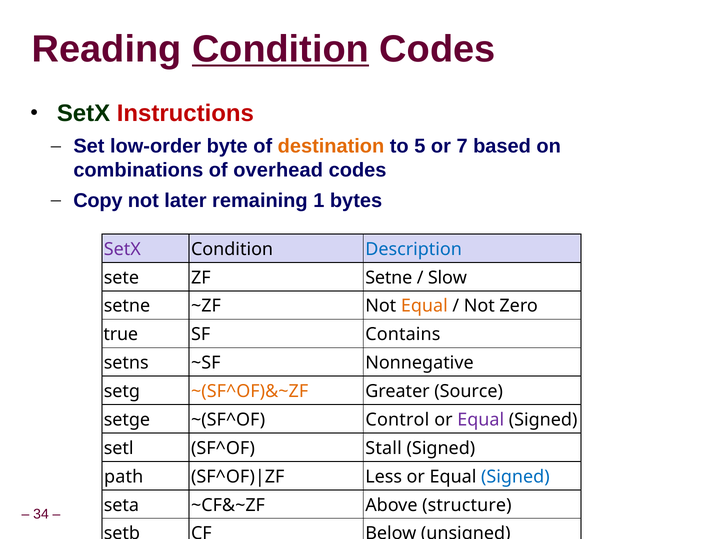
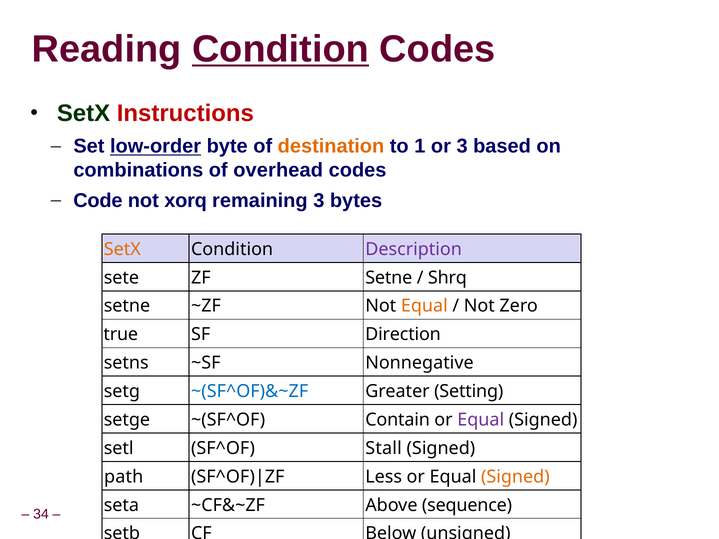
low-order underline: none -> present
5: 5 -> 1
or 7: 7 -> 3
Copy: Copy -> Code
later: later -> xorq
remaining 1: 1 -> 3
SetX at (122, 249) colour: purple -> orange
Description colour: blue -> purple
Slow: Slow -> Shrq
Contains: Contains -> Direction
~(SF^OF)&~ZF colour: orange -> blue
Source: Source -> Setting
Control: Control -> Contain
Signed at (515, 477) colour: blue -> orange
structure: structure -> sequence
